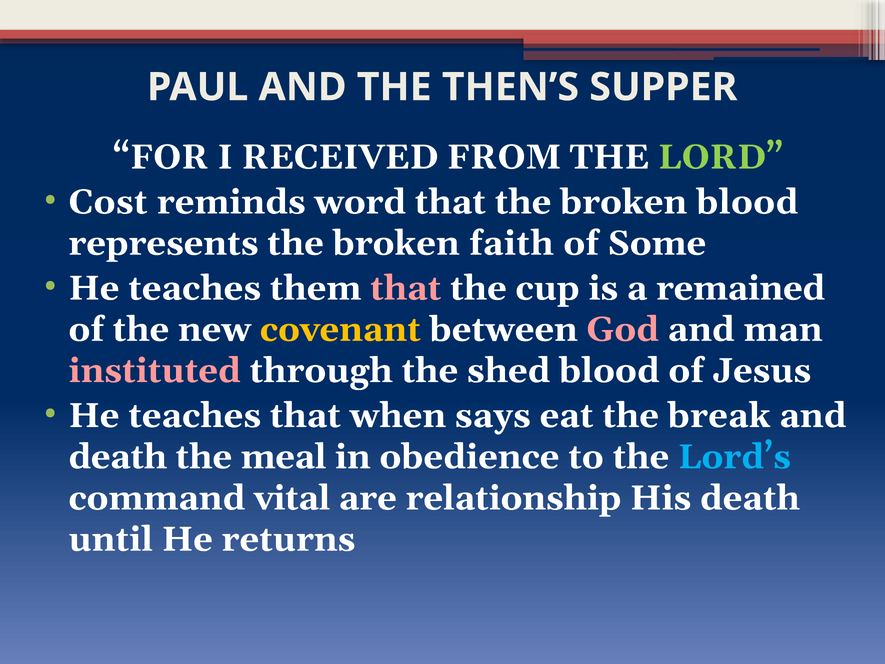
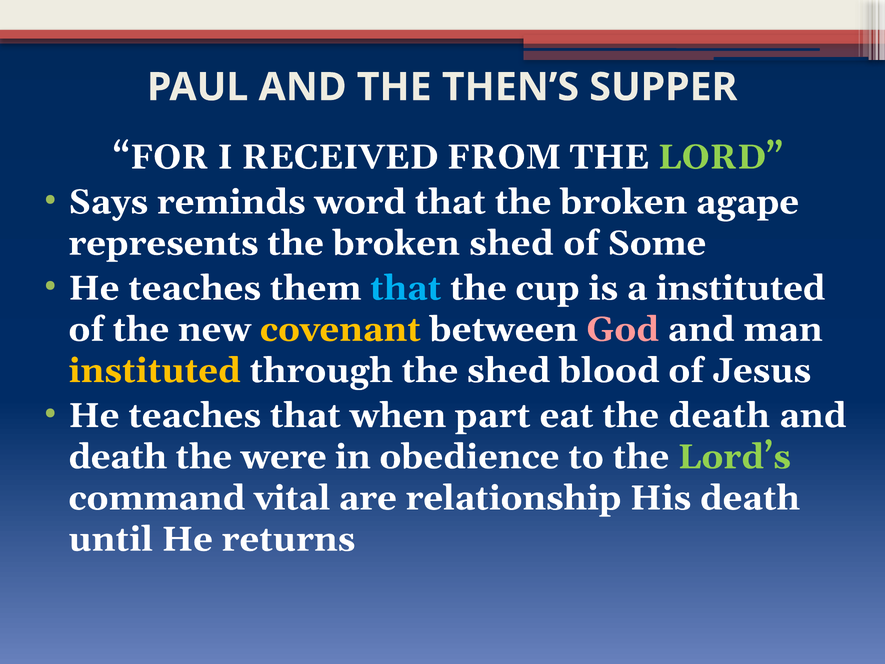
Cost: Cost -> Says
broken blood: blood -> agape
broken faith: faith -> shed
that at (406, 288) colour: pink -> light blue
a remained: remained -> instituted
instituted at (155, 371) colour: pink -> yellow
says: says -> part
the break: break -> death
meal: meal -> were
Lord’s colour: light blue -> light green
